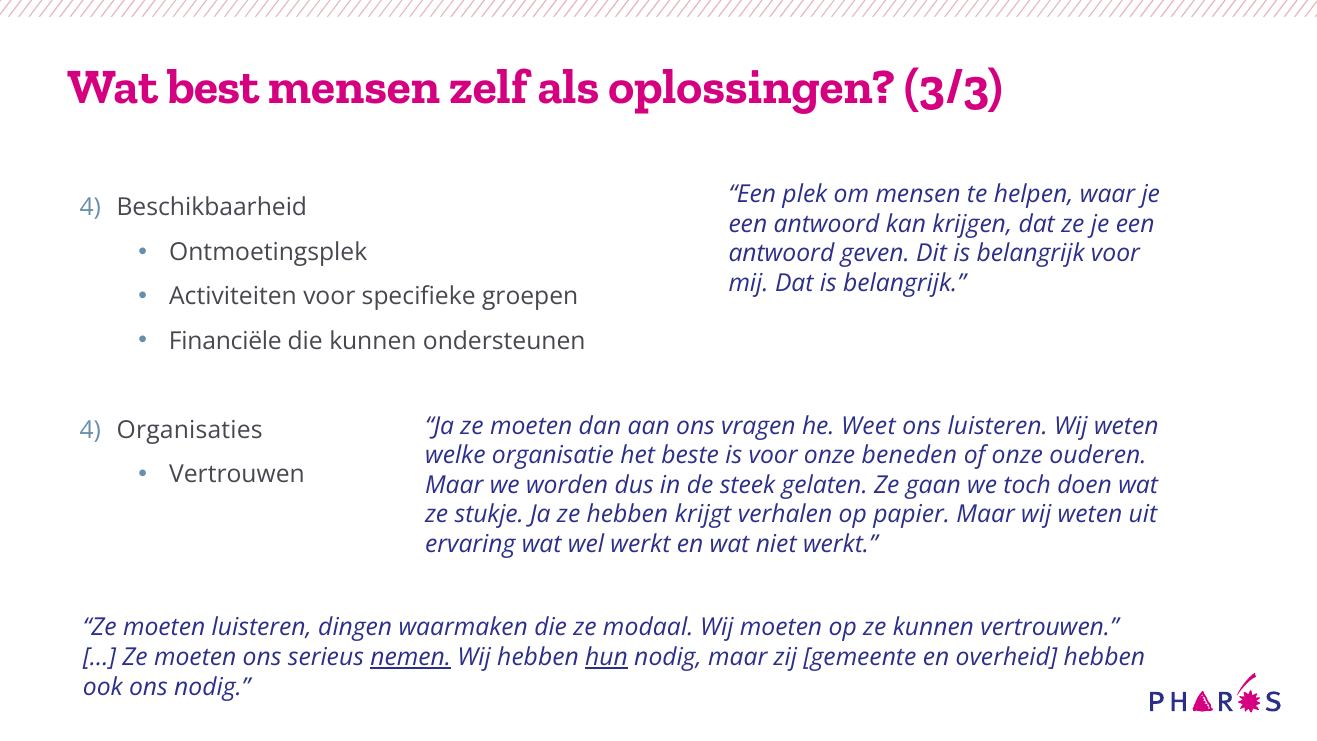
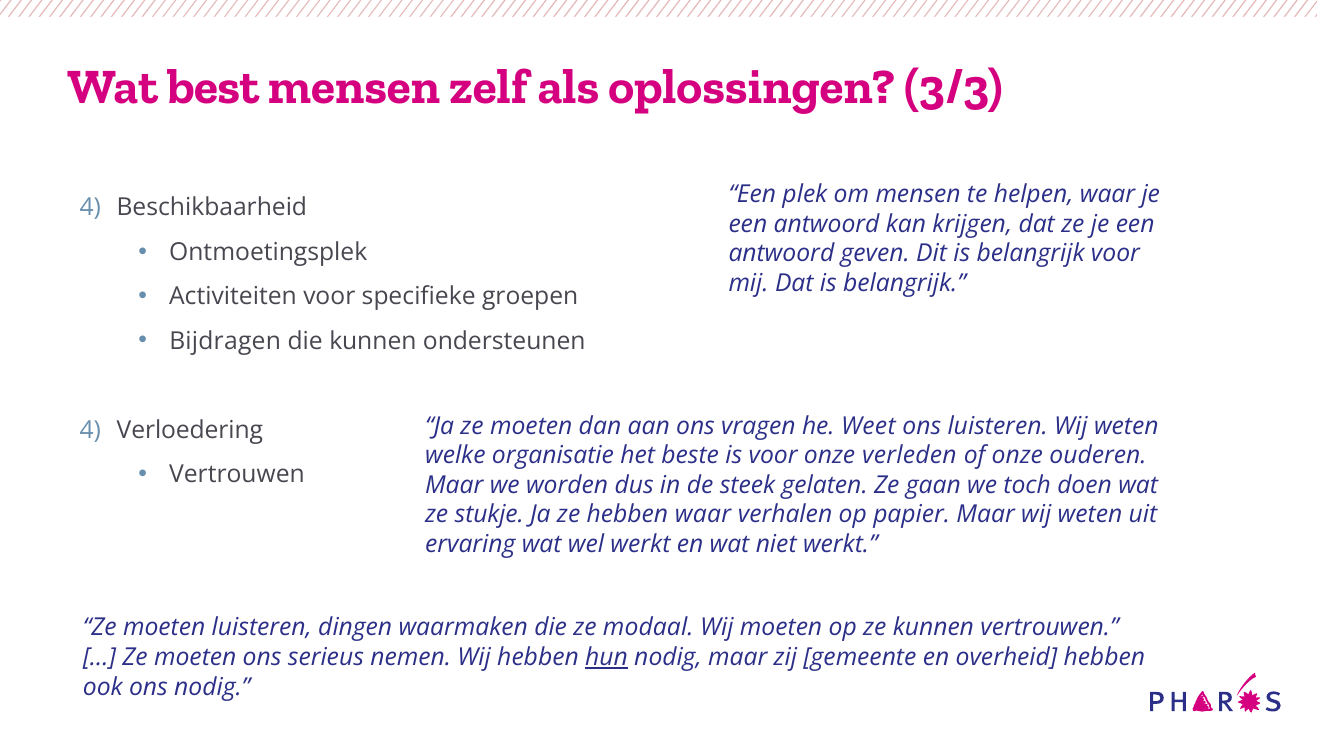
Financiële: Financiële -> Bijdragen
Organisaties: Organisaties -> Verloedering
beneden: beneden -> verleden
hebben krijgt: krijgt -> waar
nemen underline: present -> none
